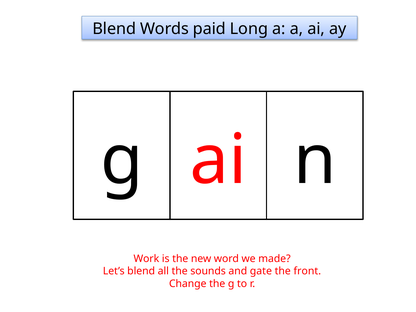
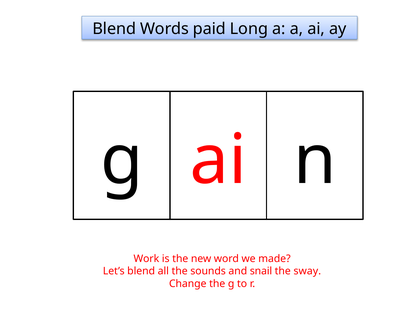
gate: gate -> snail
front: front -> sway
